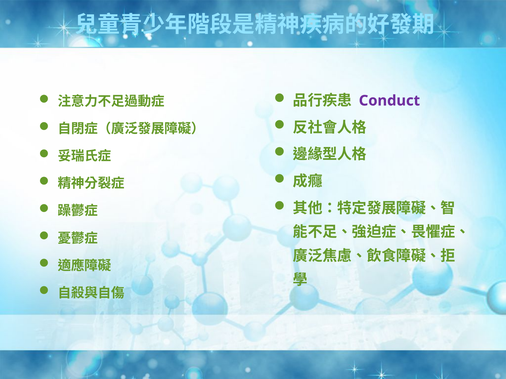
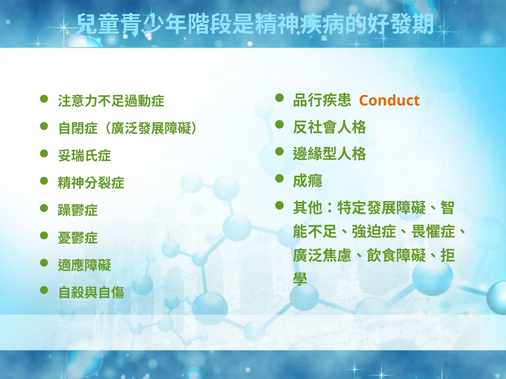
Conduct colour: purple -> orange
